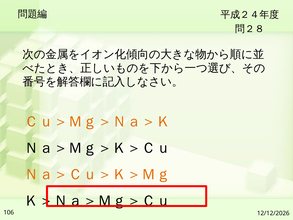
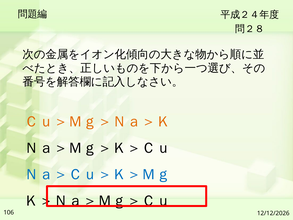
Ｎａ＞Ｃｕ＞Ｋ＞Ｍｇ colour: orange -> blue
